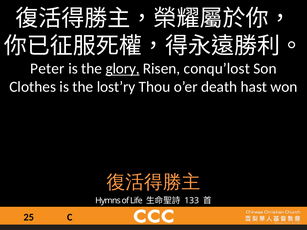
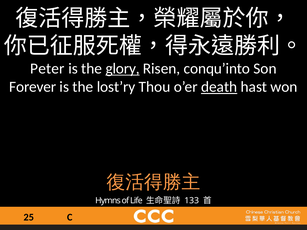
conqu’lost: conqu’lost -> conqu’into
Clothes: Clothes -> Forever
death underline: none -> present
